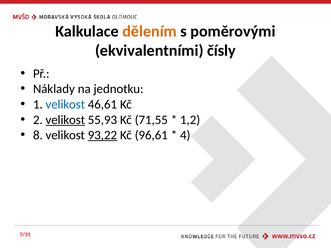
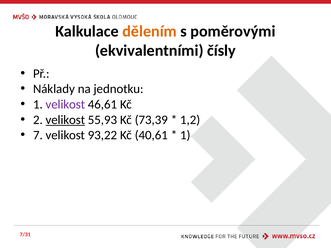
velikost at (65, 104) colour: blue -> purple
71,55: 71,55 -> 73,39
8: 8 -> 7
93,22 underline: present -> none
96,61: 96,61 -> 40,61
4 at (185, 135): 4 -> 1
